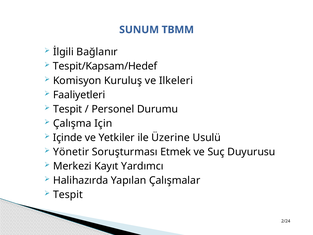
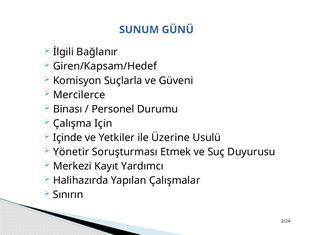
TBMM: TBMM -> GÜNÜ
Tespit/Kapsam/Hedef: Tespit/Kapsam/Hedef -> Giren/Kapsam/Hedef
Kuruluş: Kuruluş -> Suçlarla
Ilkeleri: Ilkeleri -> Güveni
Faaliyetleri: Faaliyetleri -> Mercilerce
Tespit at (68, 109): Tespit -> Binası
Tespit at (68, 195): Tespit -> Sınırın
